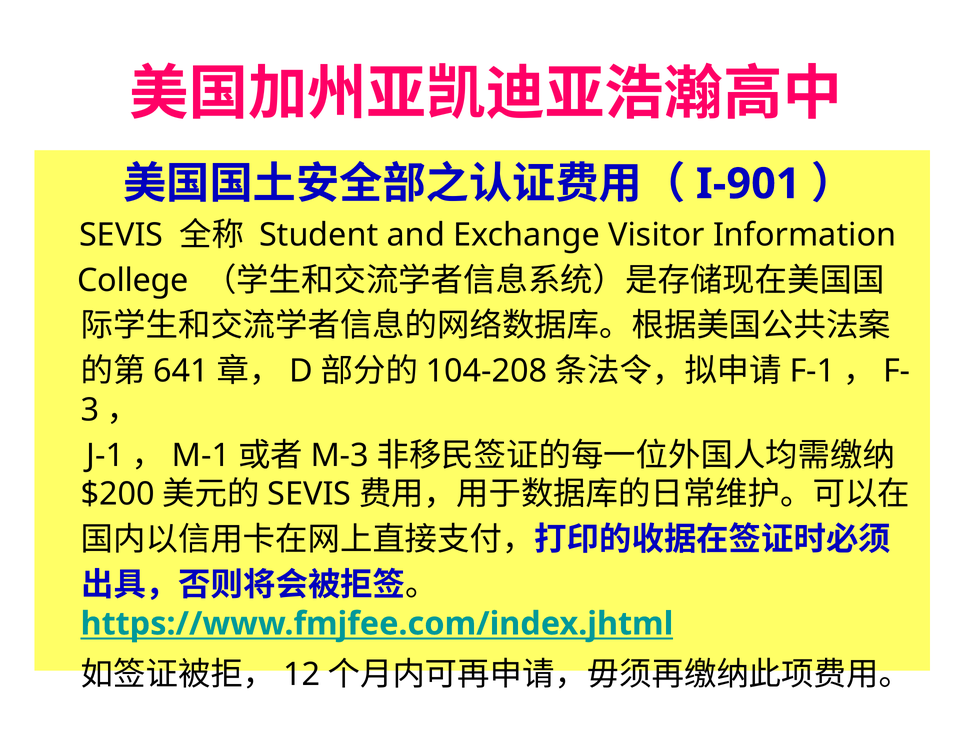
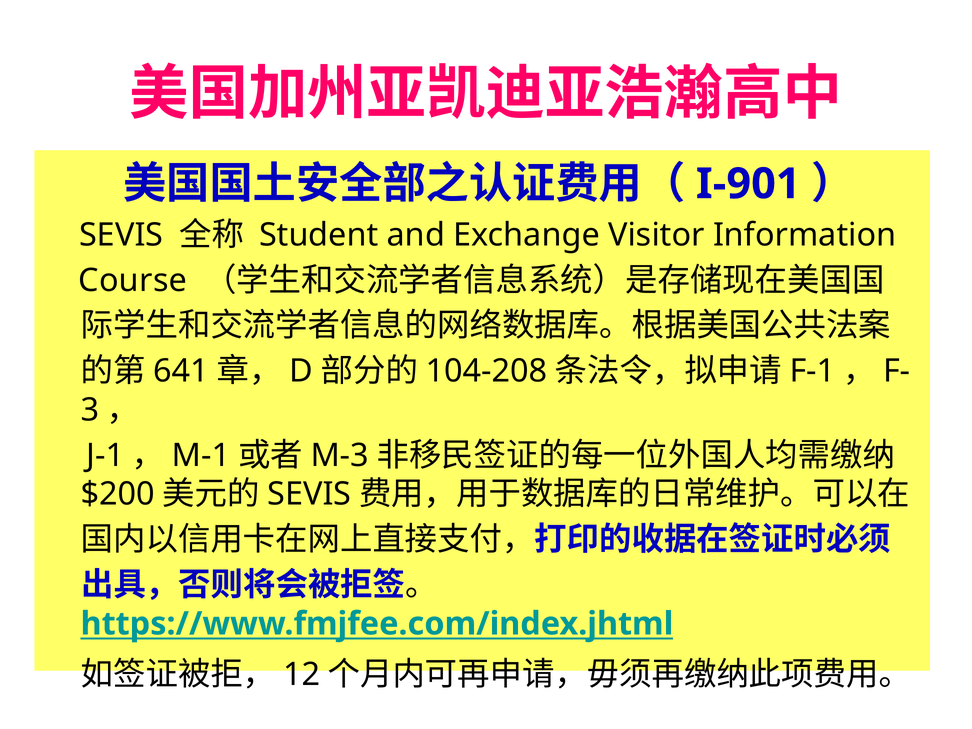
College: College -> Course
